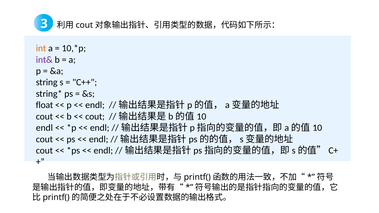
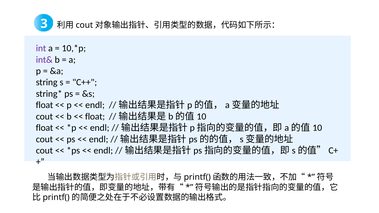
int colour: orange -> purple
cout at (95, 117): cout -> float
endl at (44, 128): endl -> float
